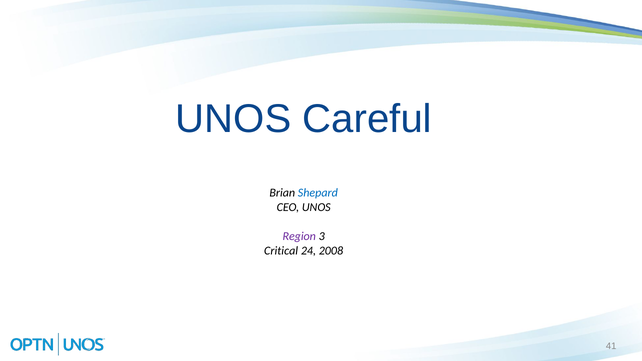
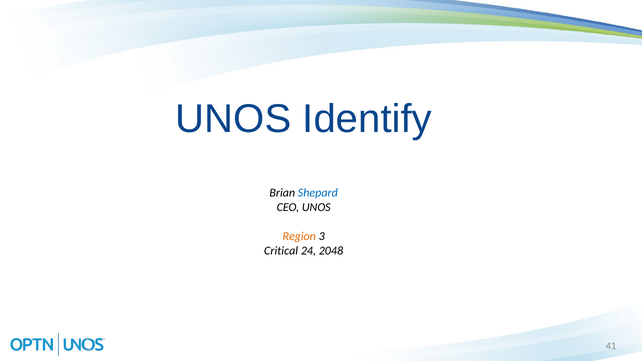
Careful: Careful -> Identify
Region colour: purple -> orange
2008: 2008 -> 2048
